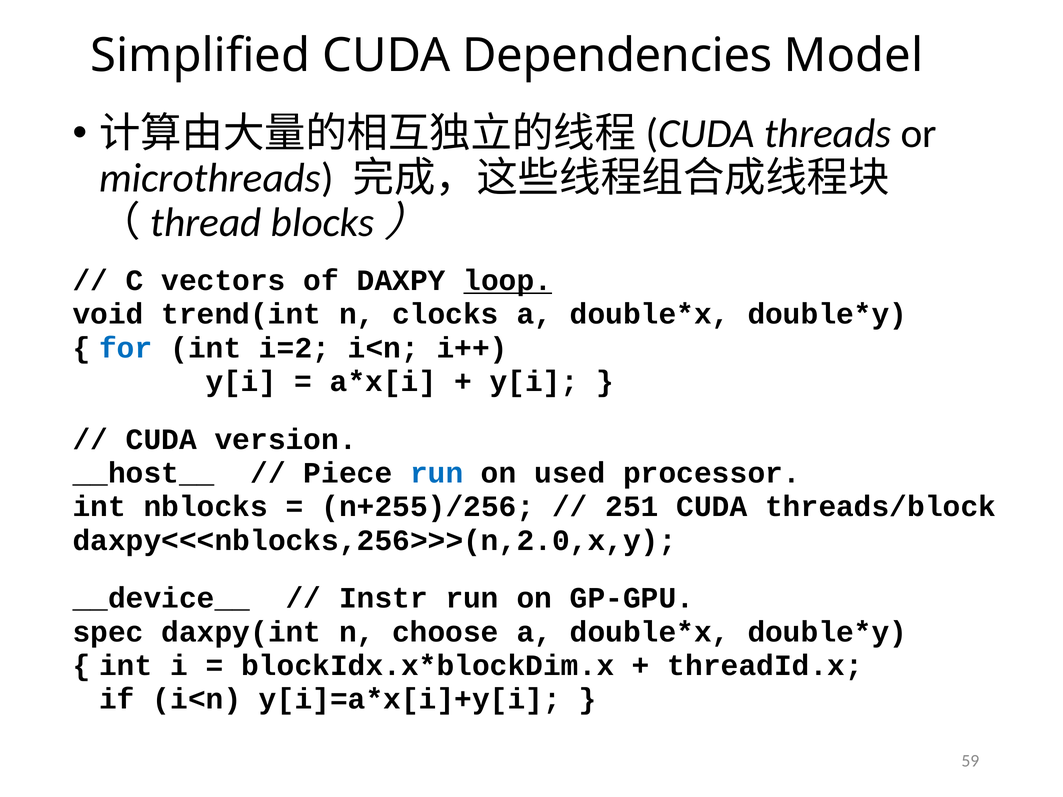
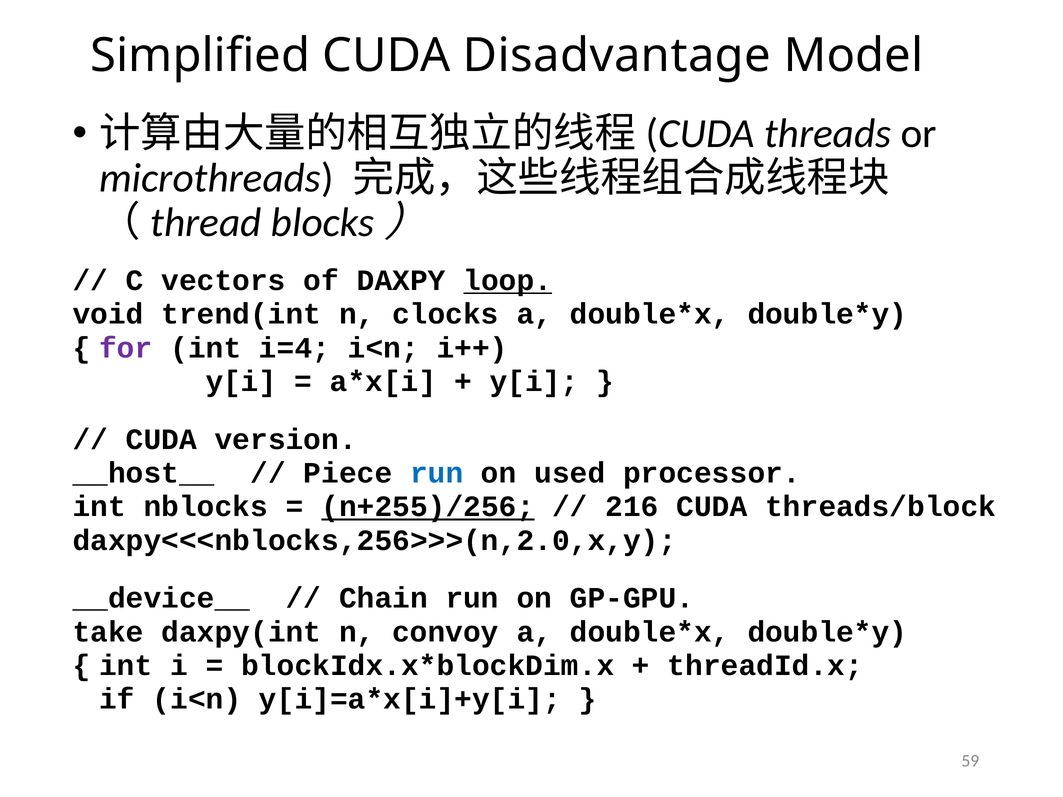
Dependencies: Dependencies -> Disadvantage
for colour: blue -> purple
i=2: i=2 -> i=4
n+255)/256 underline: none -> present
251: 251 -> 216
Instr: Instr -> Chain
spec: spec -> take
choose: choose -> convoy
